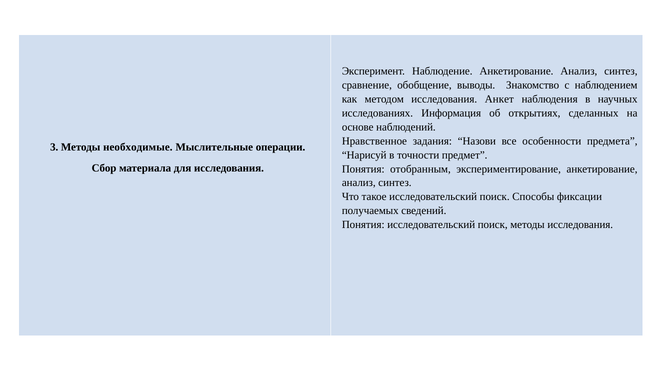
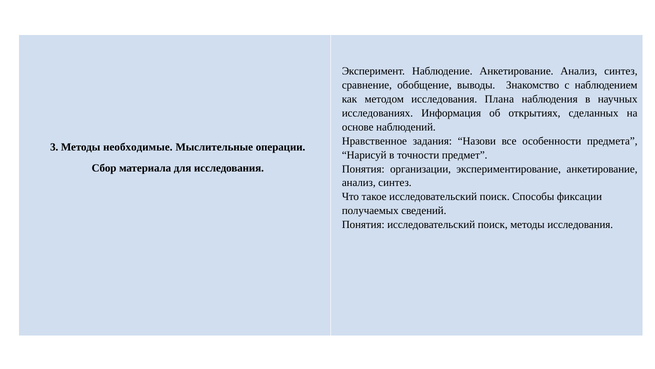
Анкет: Анкет -> Плана
отобранным: отобранным -> организации
